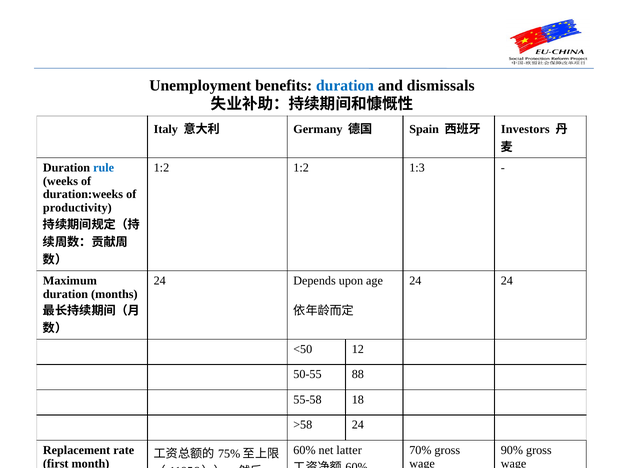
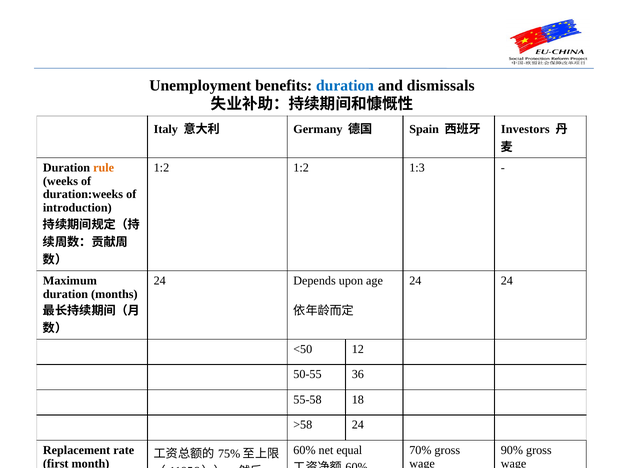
rule colour: blue -> orange
productivity: productivity -> introduction
88: 88 -> 36
latter: latter -> equal
